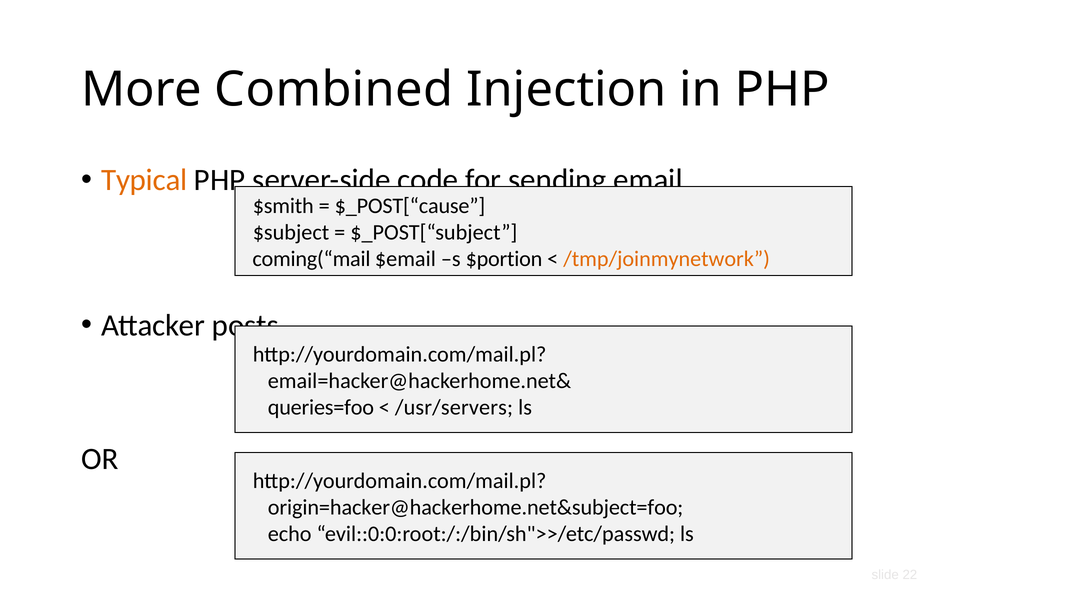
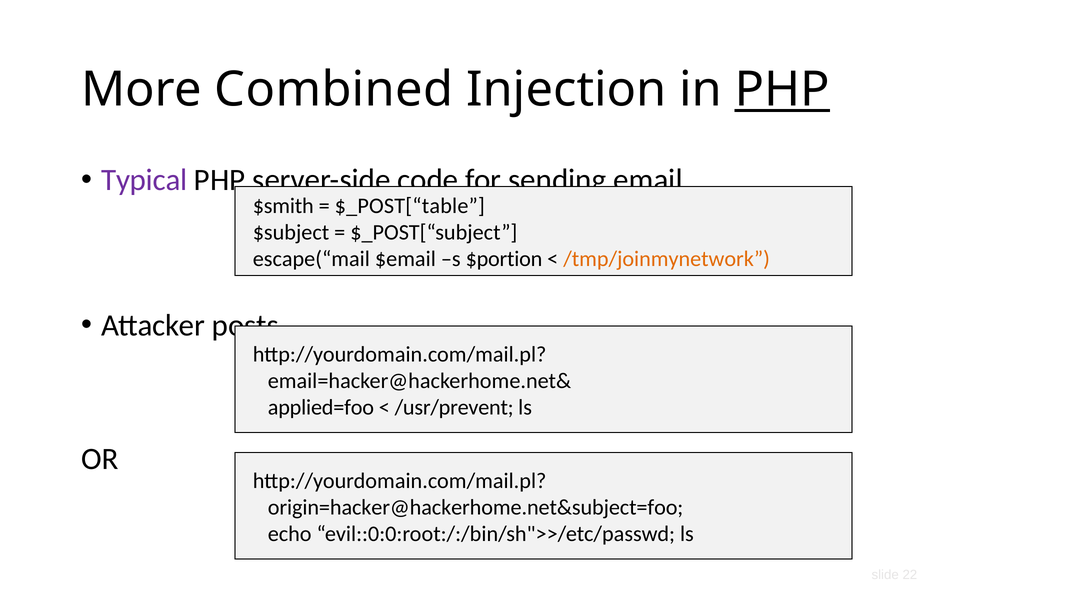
PHP at (782, 89) underline: none -> present
Typical colour: orange -> purple
$_POST[“cause: $_POST[“cause -> $_POST[“table
coming(“mail: coming(“mail -> escape(“mail
queries=foo: queries=foo -> applied=foo
/usr/servers: /usr/servers -> /usr/prevent
